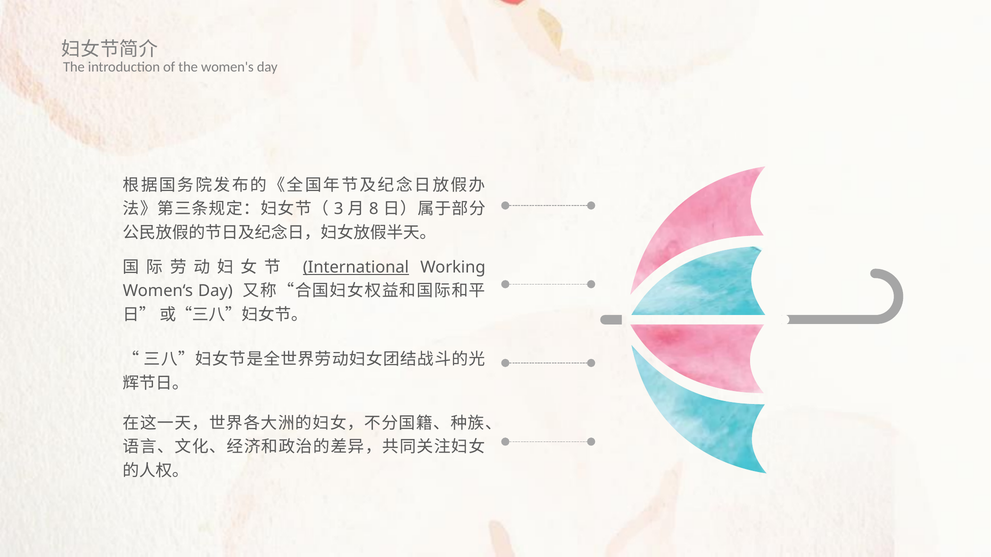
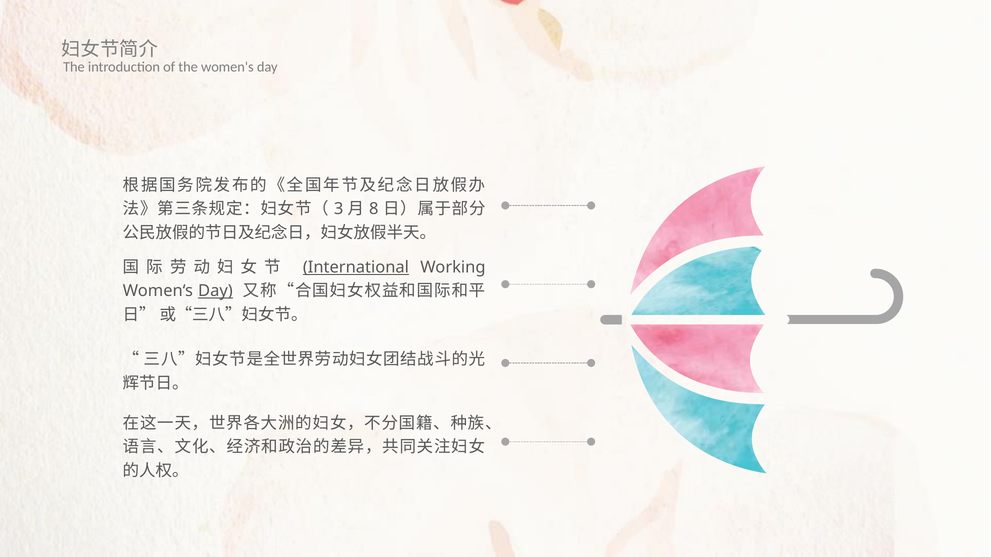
Day at (215, 291) underline: none -> present
